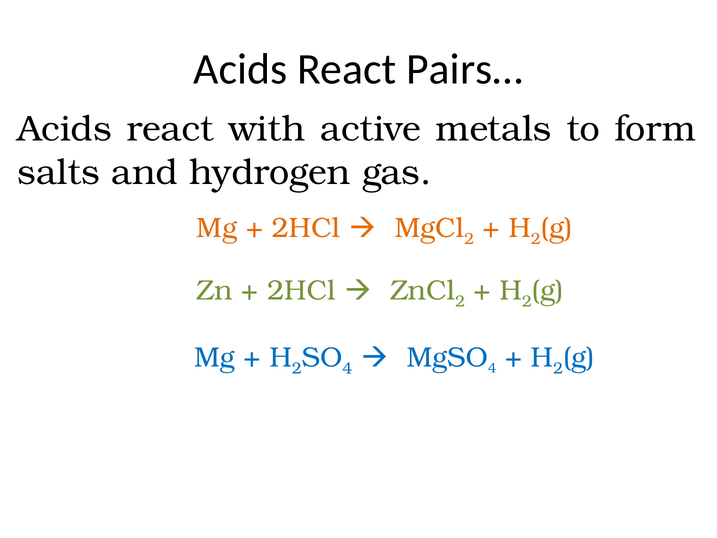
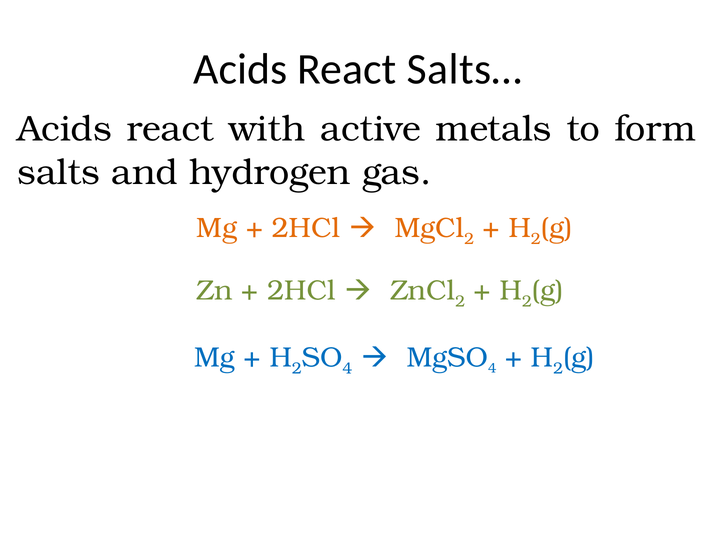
Pairs…: Pairs… -> Salts…
